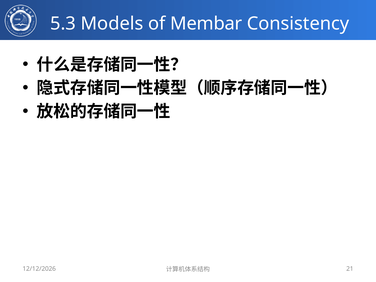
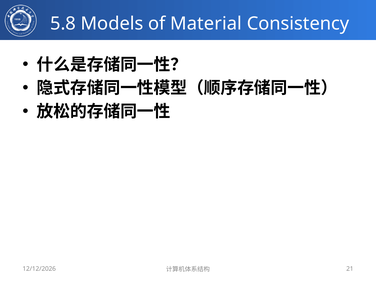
5.3: 5.3 -> 5.8
Membar: Membar -> Material
